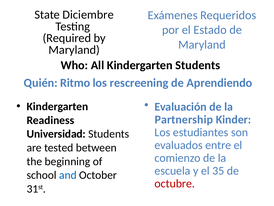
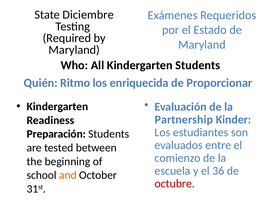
rescreening: rescreening -> enriquecida
Aprendiendo: Aprendiendo -> Proporcionar
Universidad: Universidad -> Preparación
35: 35 -> 36
and colour: blue -> orange
